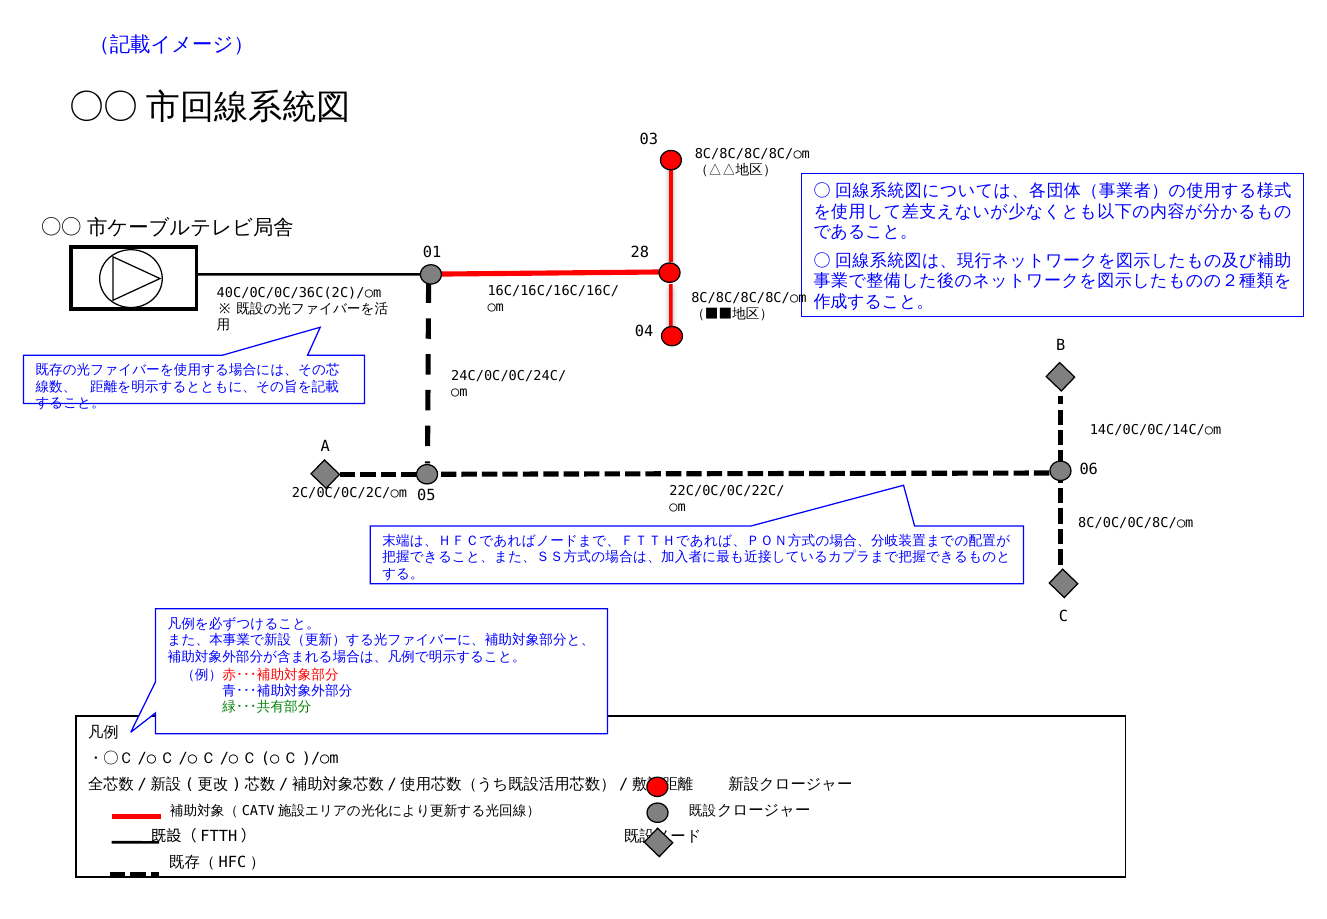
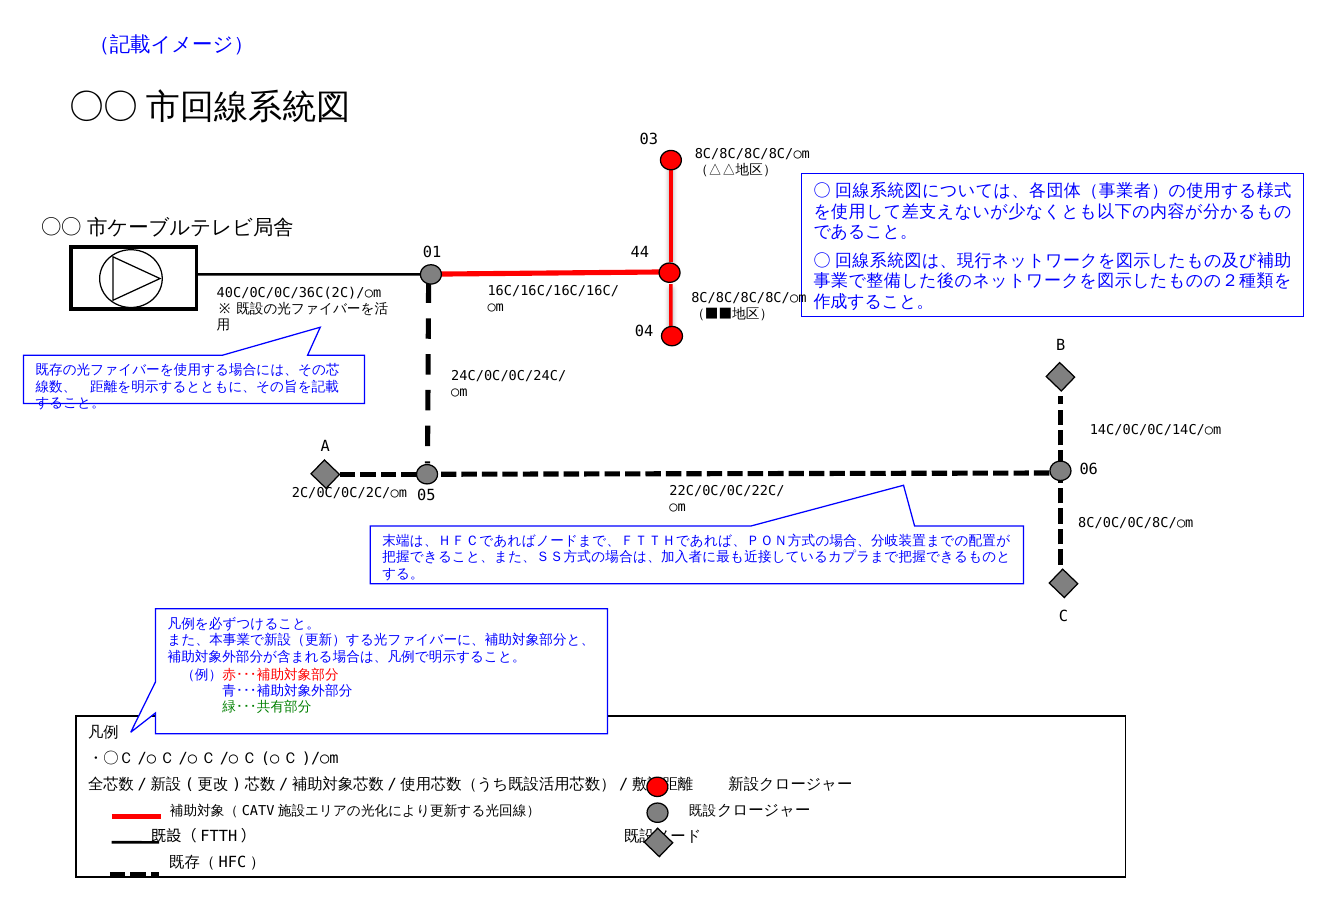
28: 28 -> 44
